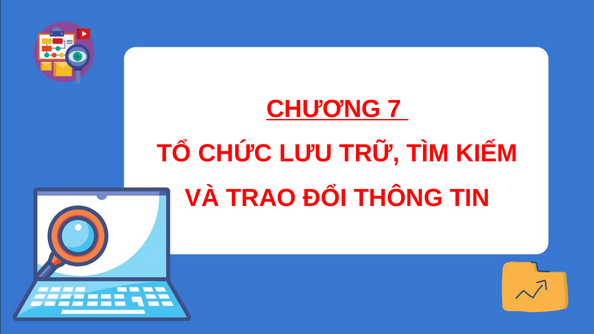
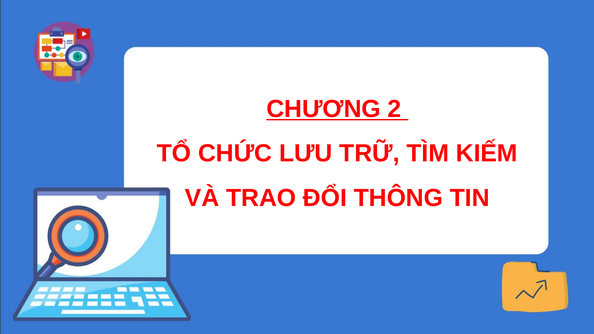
7: 7 -> 2
